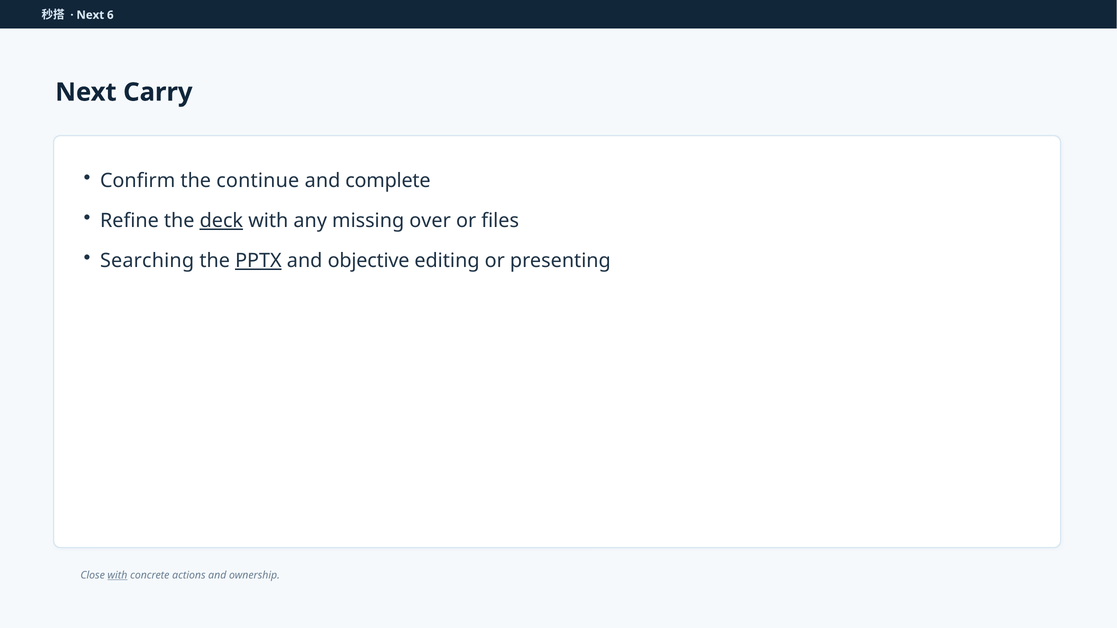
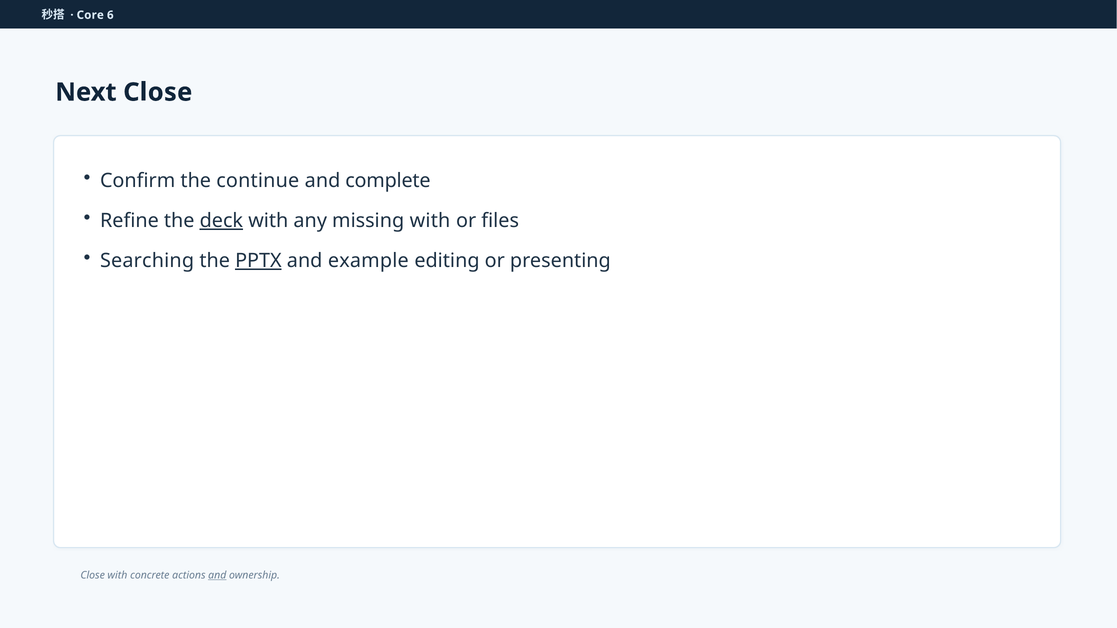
Next at (90, 15): Next -> Core
Next Carry: Carry -> Close
missing over: over -> with
objective: objective -> example
with at (117, 575) underline: present -> none
and at (217, 575) underline: none -> present
